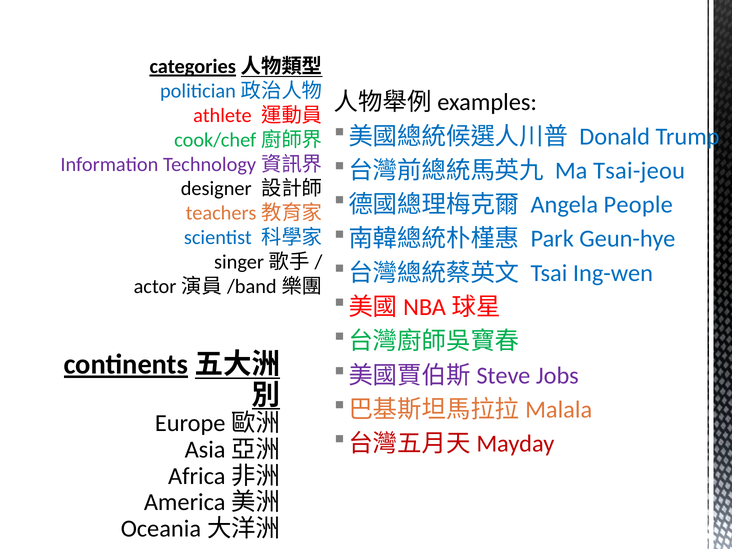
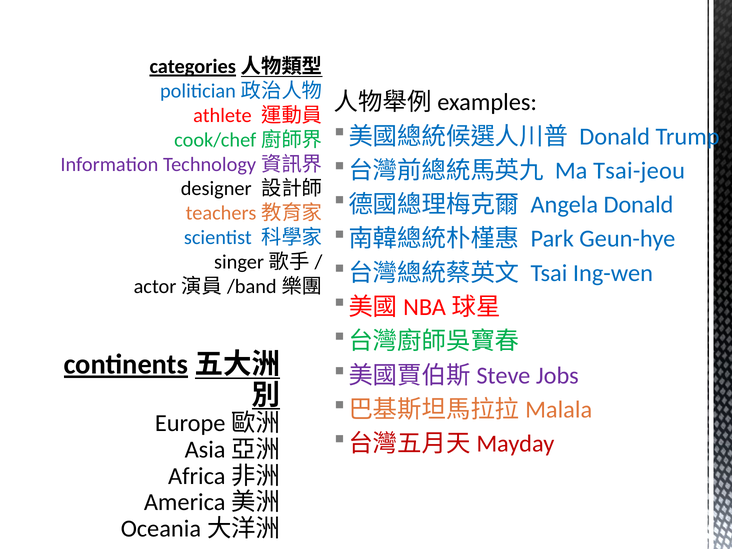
Angela People: People -> Donald
